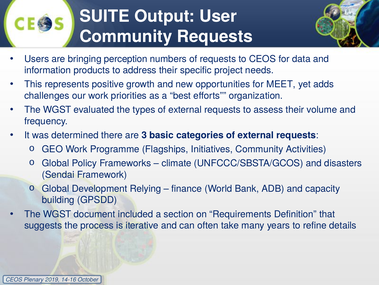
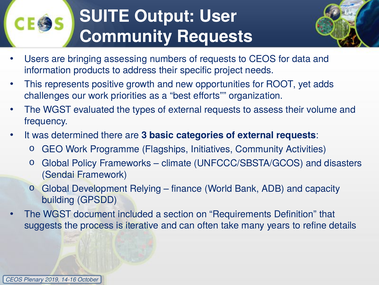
perception: perception -> assessing
MEET: MEET -> ROOT
